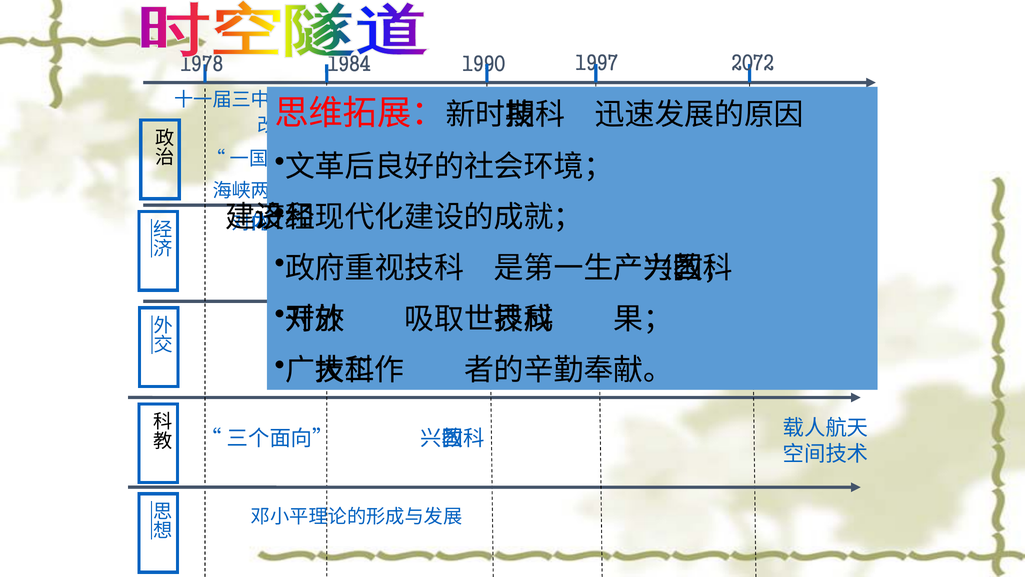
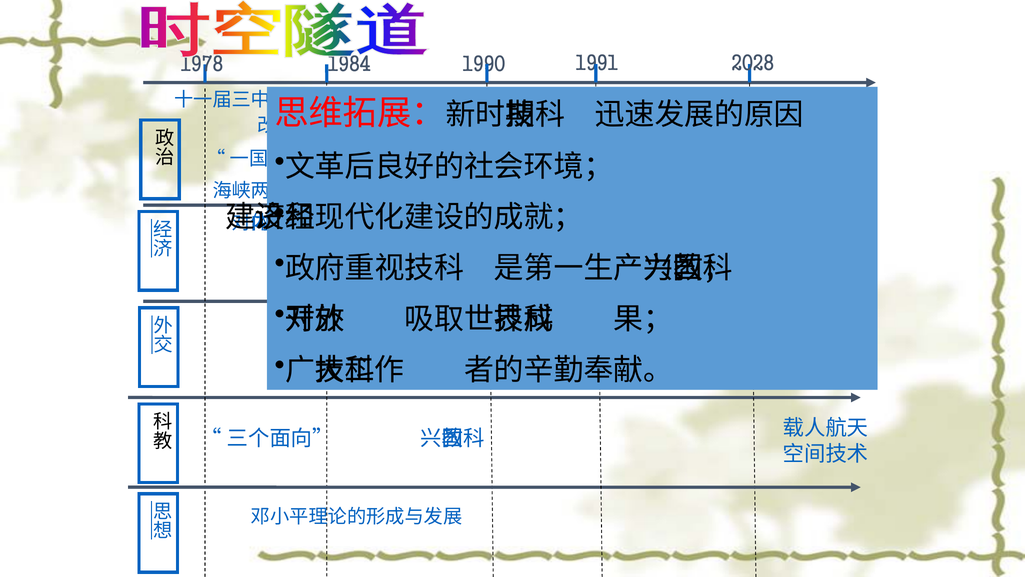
1997: 1997 -> 1991
2072: 2072 -> 2028
